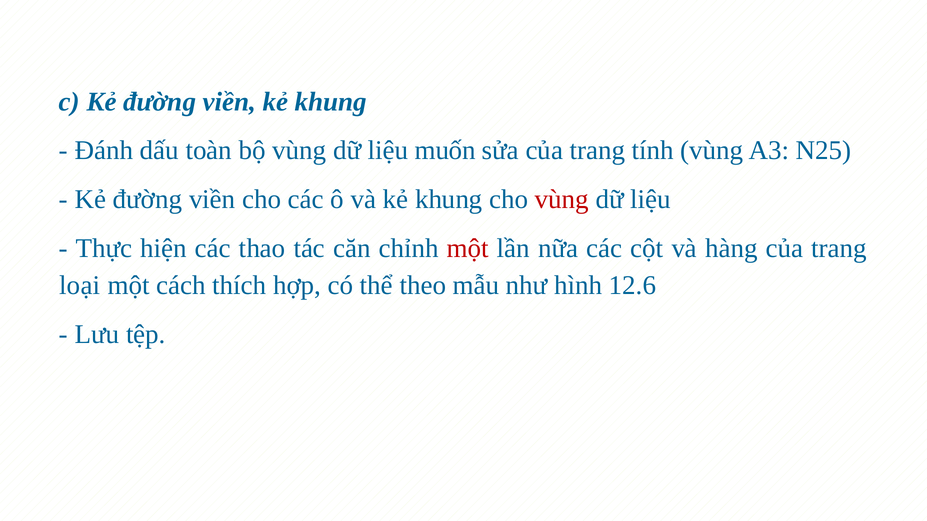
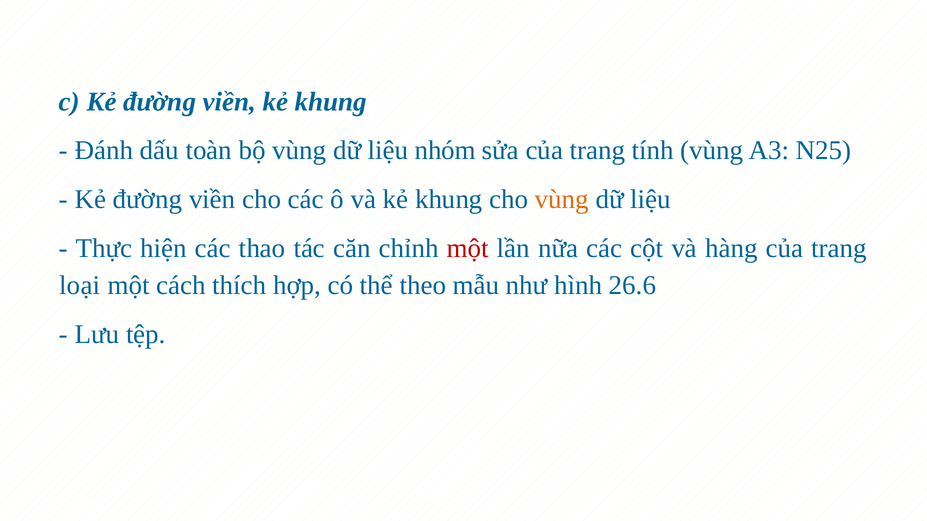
muốn: muốn -> nhóm
vùng at (562, 200) colour: red -> orange
12.6: 12.6 -> 26.6
